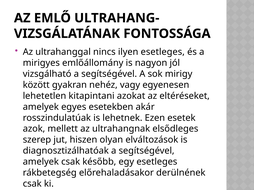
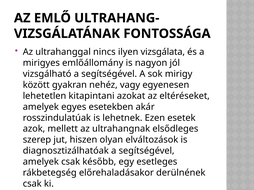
ilyen esetleges: esetleges -> vizsgálata
